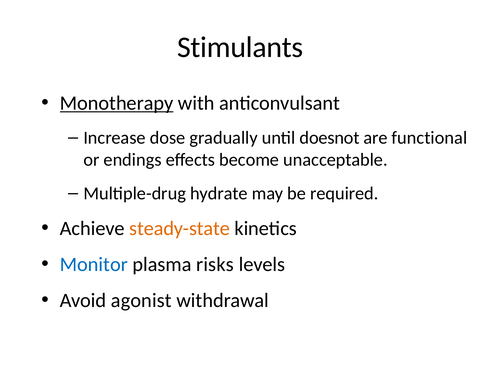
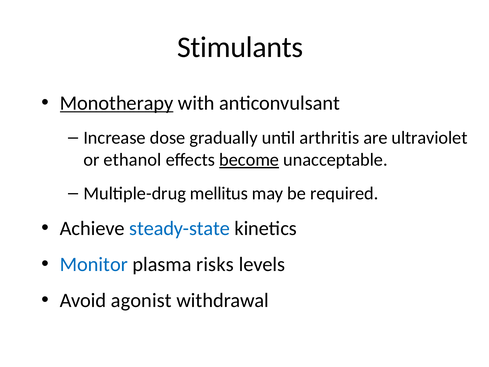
doesnot: doesnot -> arthritis
functional: functional -> ultraviolet
endings: endings -> ethanol
become underline: none -> present
hydrate: hydrate -> mellitus
steady-state colour: orange -> blue
